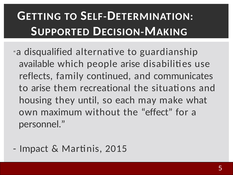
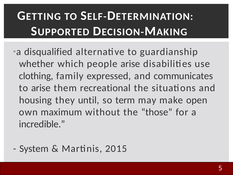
available: available -> whether
reflects: reflects -> clothing
continued: continued -> expressed
each: each -> term
what: what -> open
effect: effect -> those
personnel: personnel -> incredible
Impact: Impact -> System
